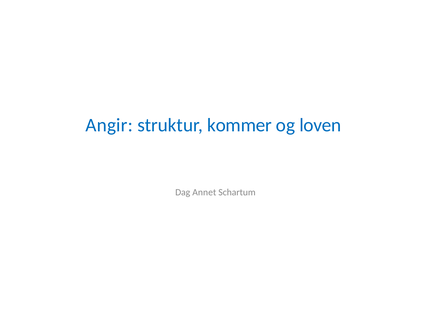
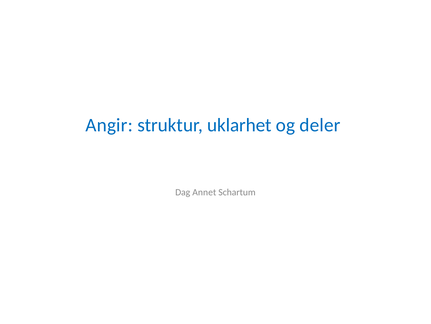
kommer: kommer -> uklarhet
loven: loven -> deler
